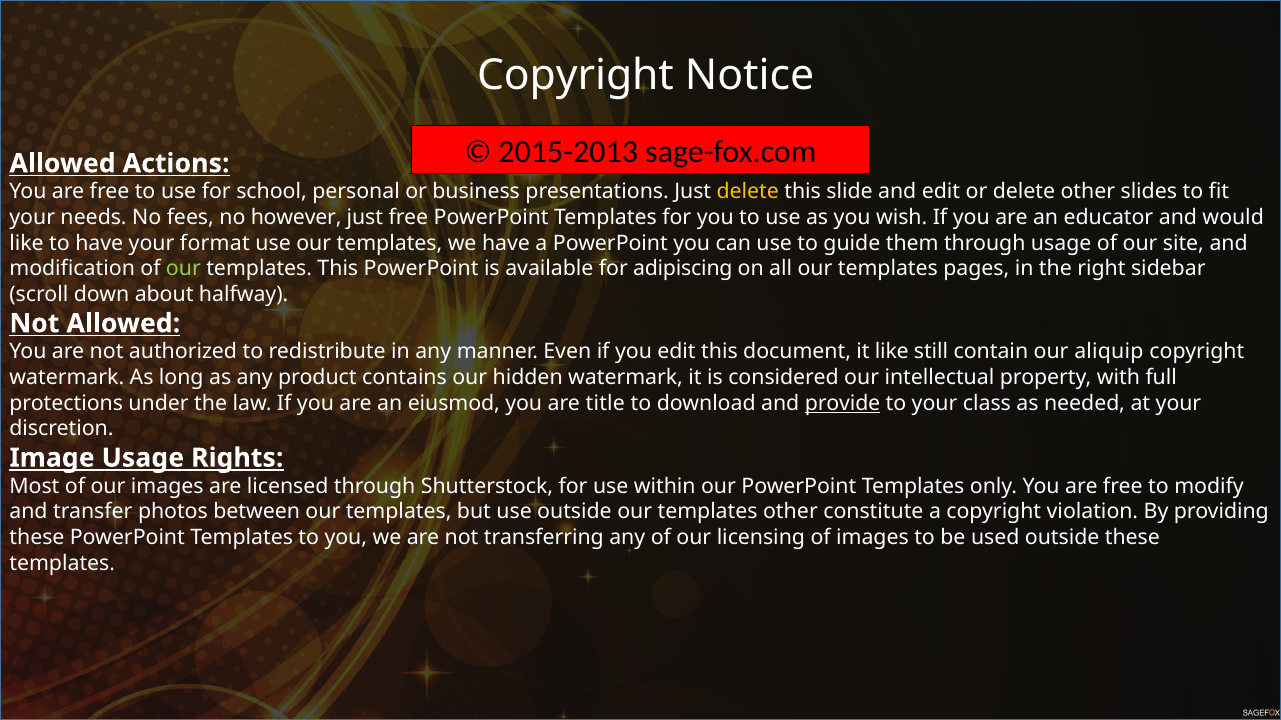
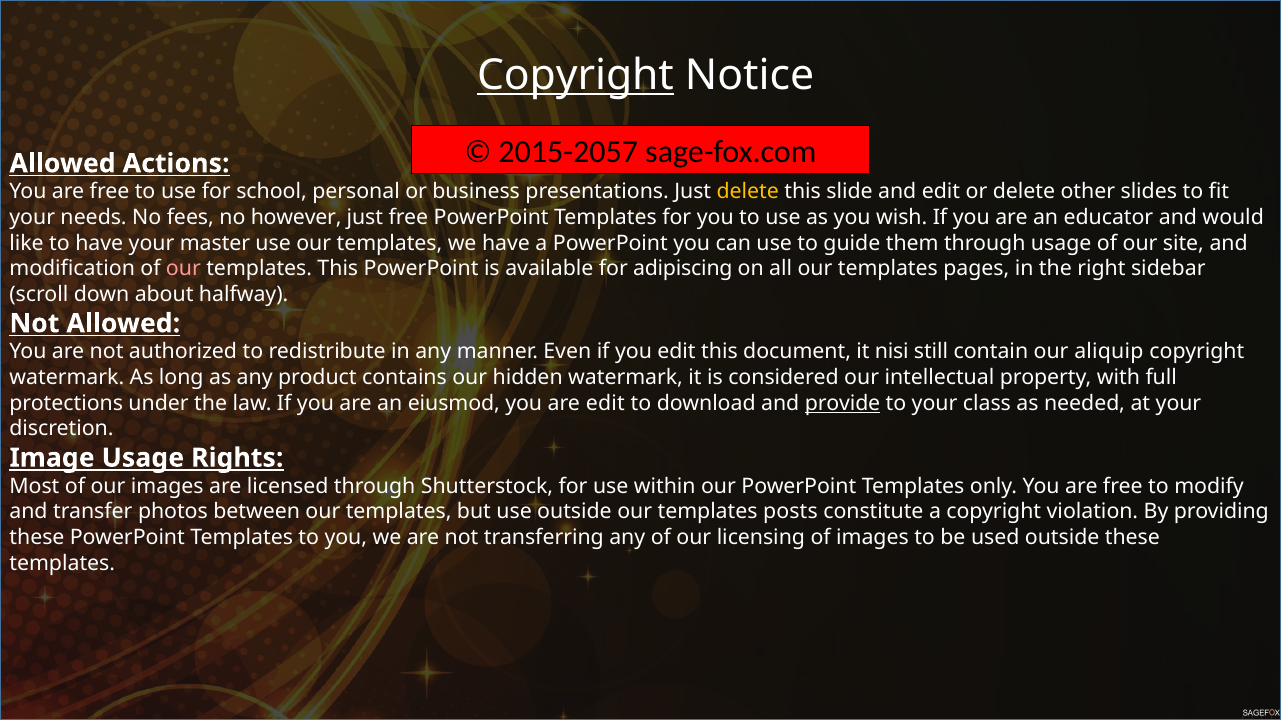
Copyright at (575, 76) underline: none -> present
2015-2013: 2015-2013 -> 2015-2057
format: format -> master
our at (183, 269) colour: light green -> pink
it like: like -> nisi
are title: title -> edit
templates other: other -> posts
